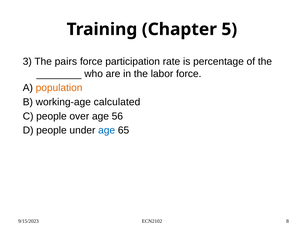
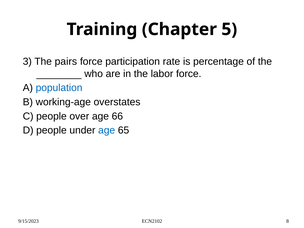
population colour: orange -> blue
calculated: calculated -> overstates
56: 56 -> 66
